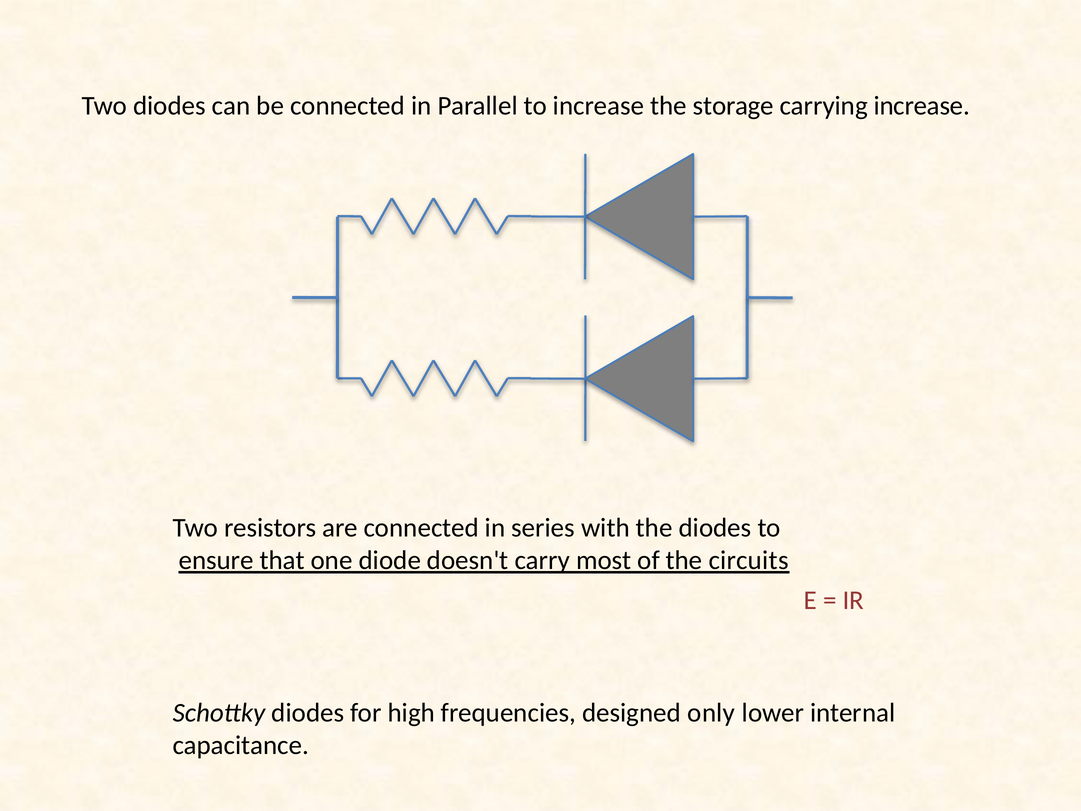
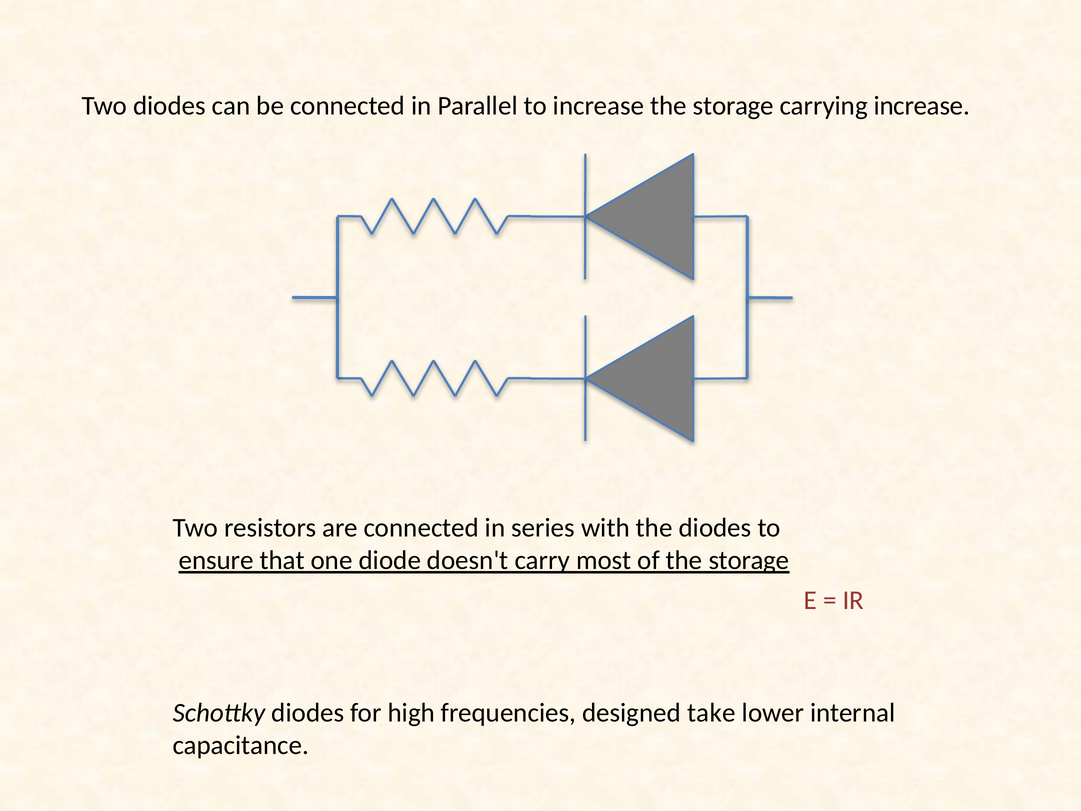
of the circuits: circuits -> storage
only: only -> take
